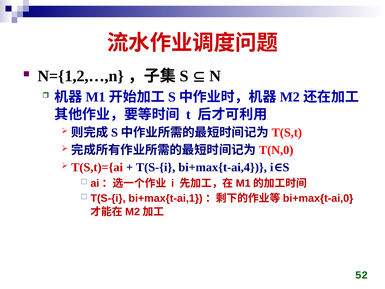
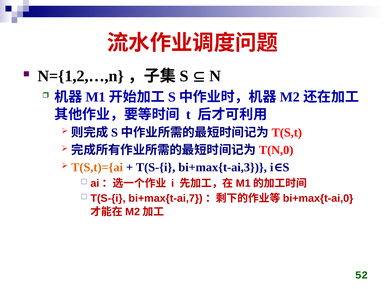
T(S,t)={ai colour: red -> orange
bi+max{t-ai,4: bi+max{t-ai,4 -> bi+max{t-ai,3
bi+max{t-ai,1: bi+max{t-ai,1 -> bi+max{t-ai,7
